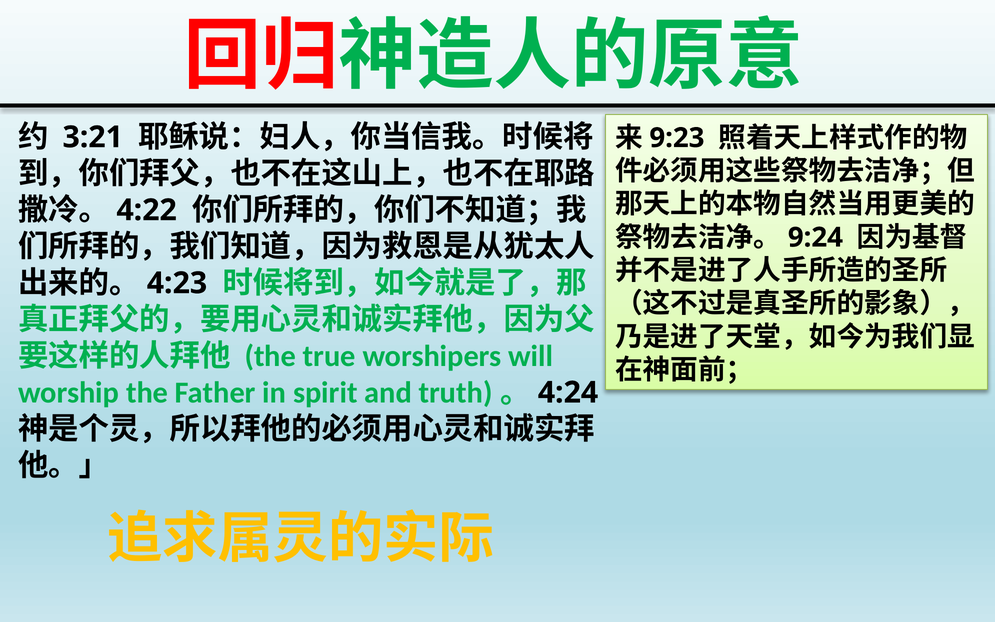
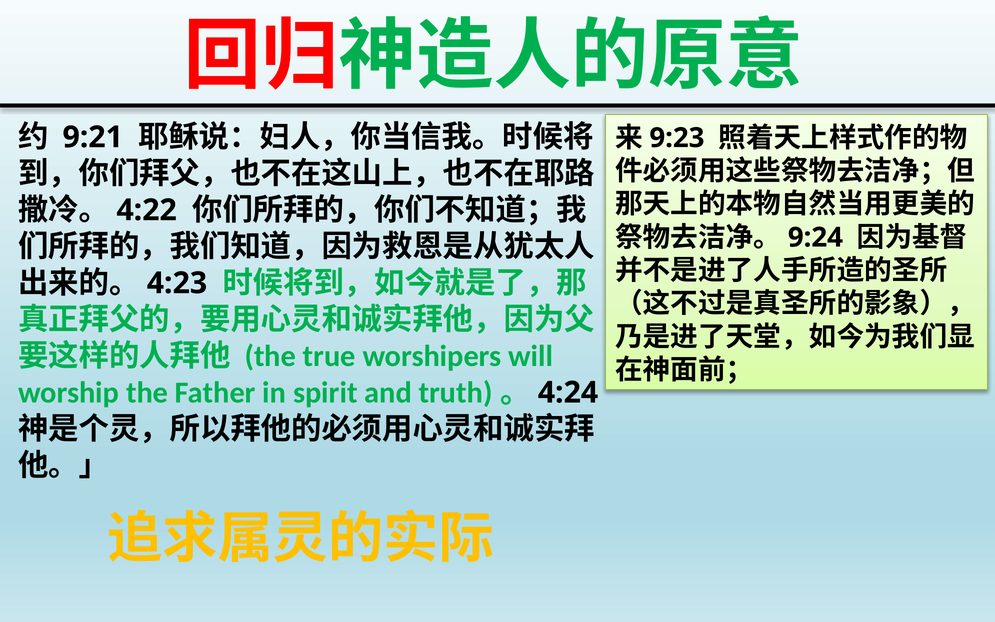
3:21: 3:21 -> 9:21
